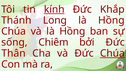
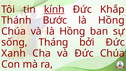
Long: Long -> Bước
Chiêm: Chiêm -> Tháng
Thân: Thân -> Xanh
Chúa at (112, 53) underline: present -> none
